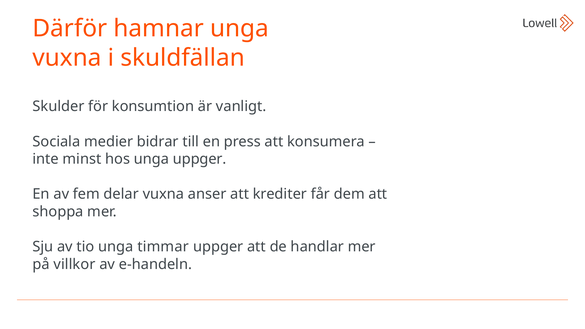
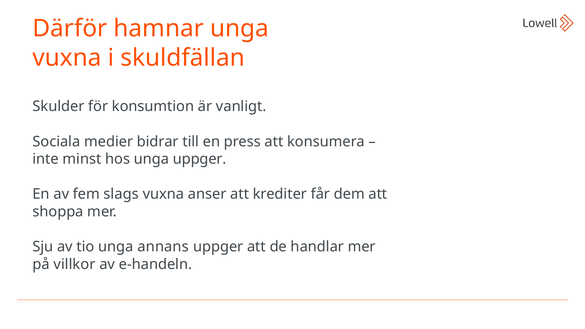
delar: delar -> slags
timmar: timmar -> annans
